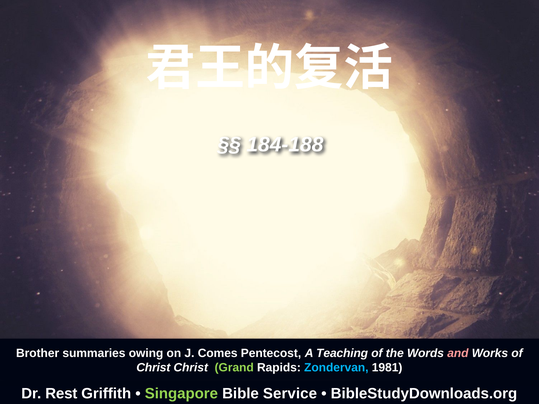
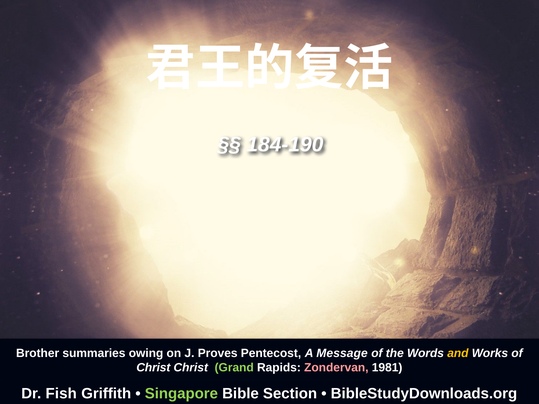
184-188: 184-188 -> 184-190
J Comes: Comes -> Proves
Teaching: Teaching -> Message
and at (458, 353) colour: pink -> yellow
Zondervan colour: light blue -> pink
Rest: Rest -> Fish
Service: Service -> Section
